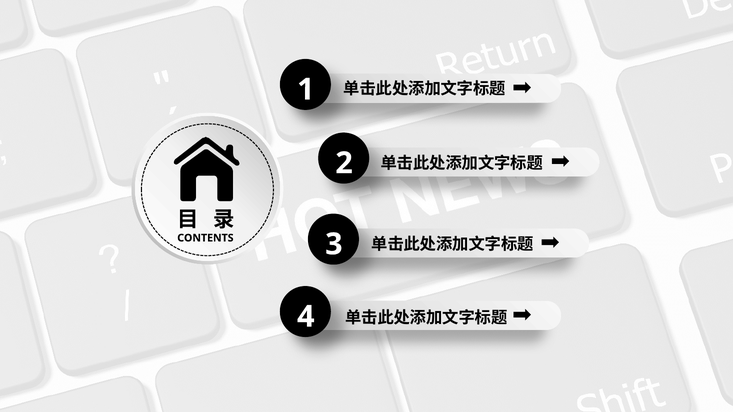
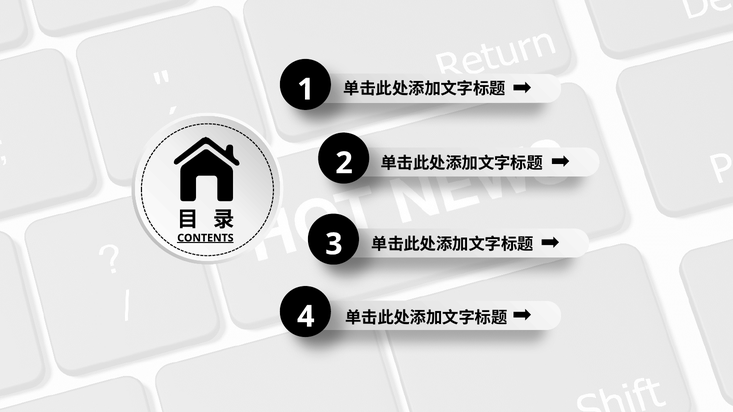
CONTENTS underline: none -> present
